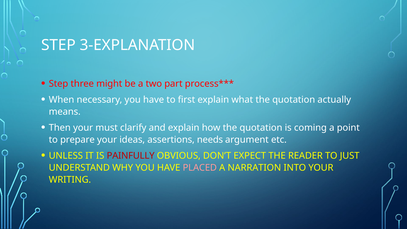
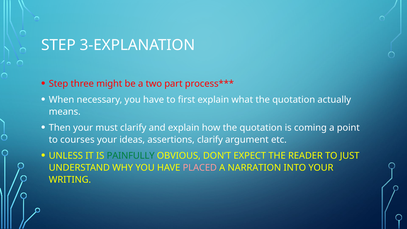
prepare: prepare -> courses
assertions needs: needs -> clarify
PAINFULLY colour: red -> green
